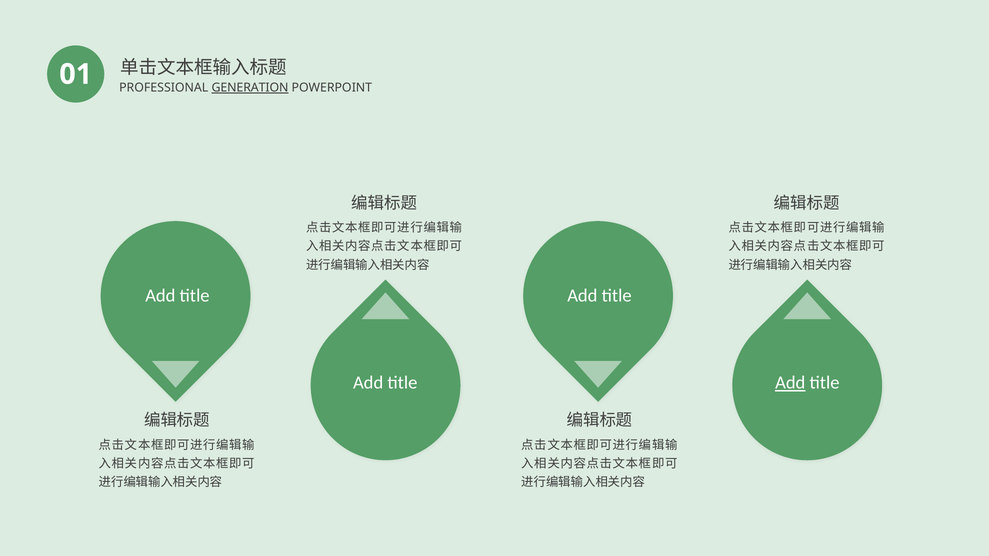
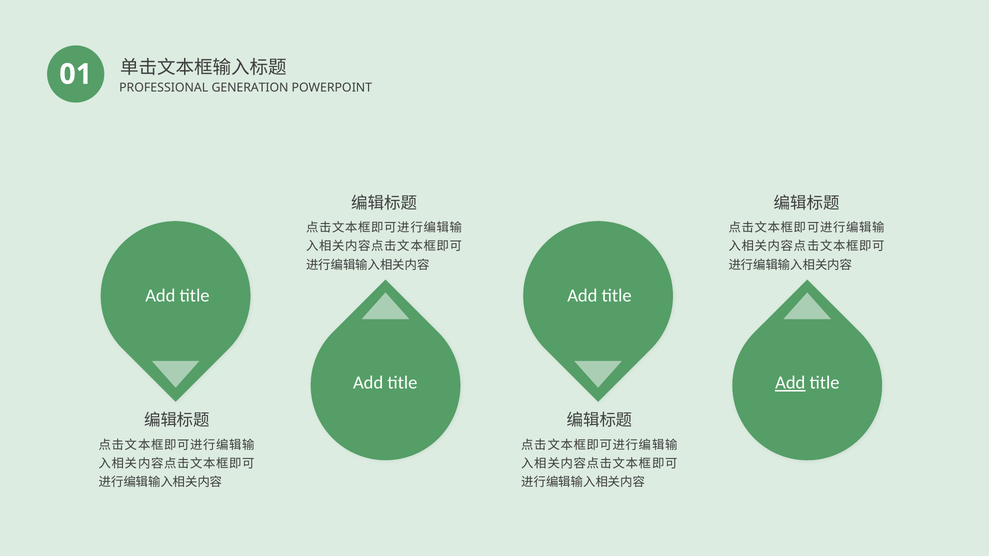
GENERATION underline: present -> none
